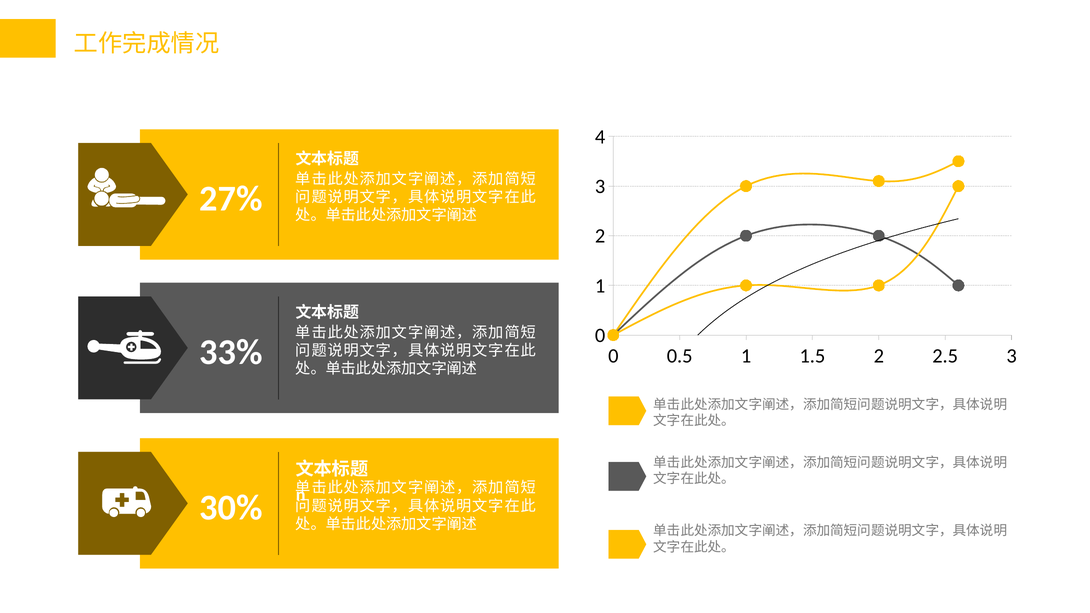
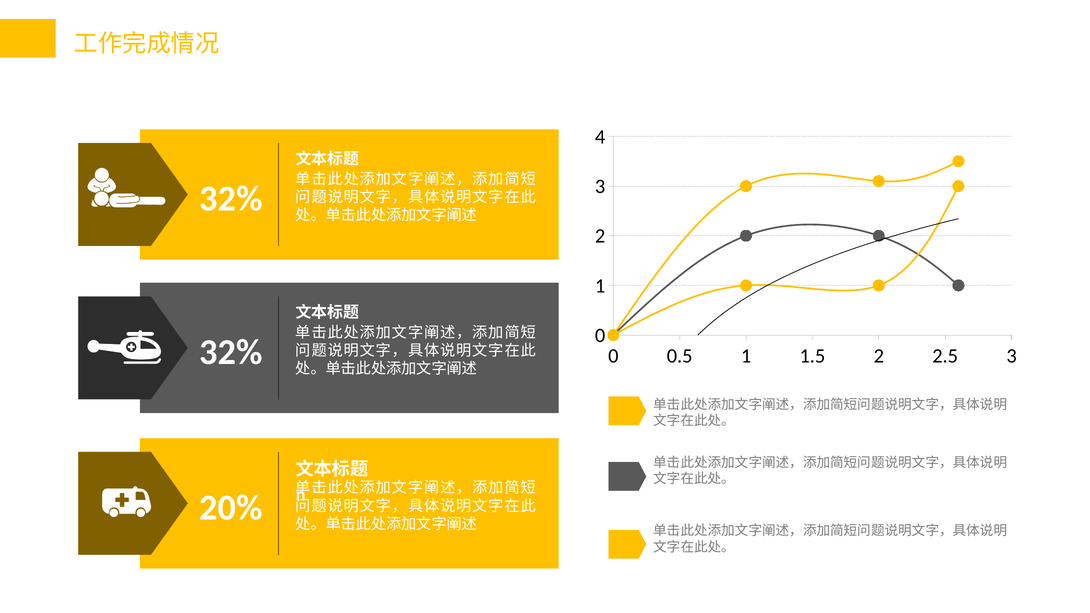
27% at (231, 199): 27% -> 32%
33% at (231, 352): 33% -> 32%
30%: 30% -> 20%
